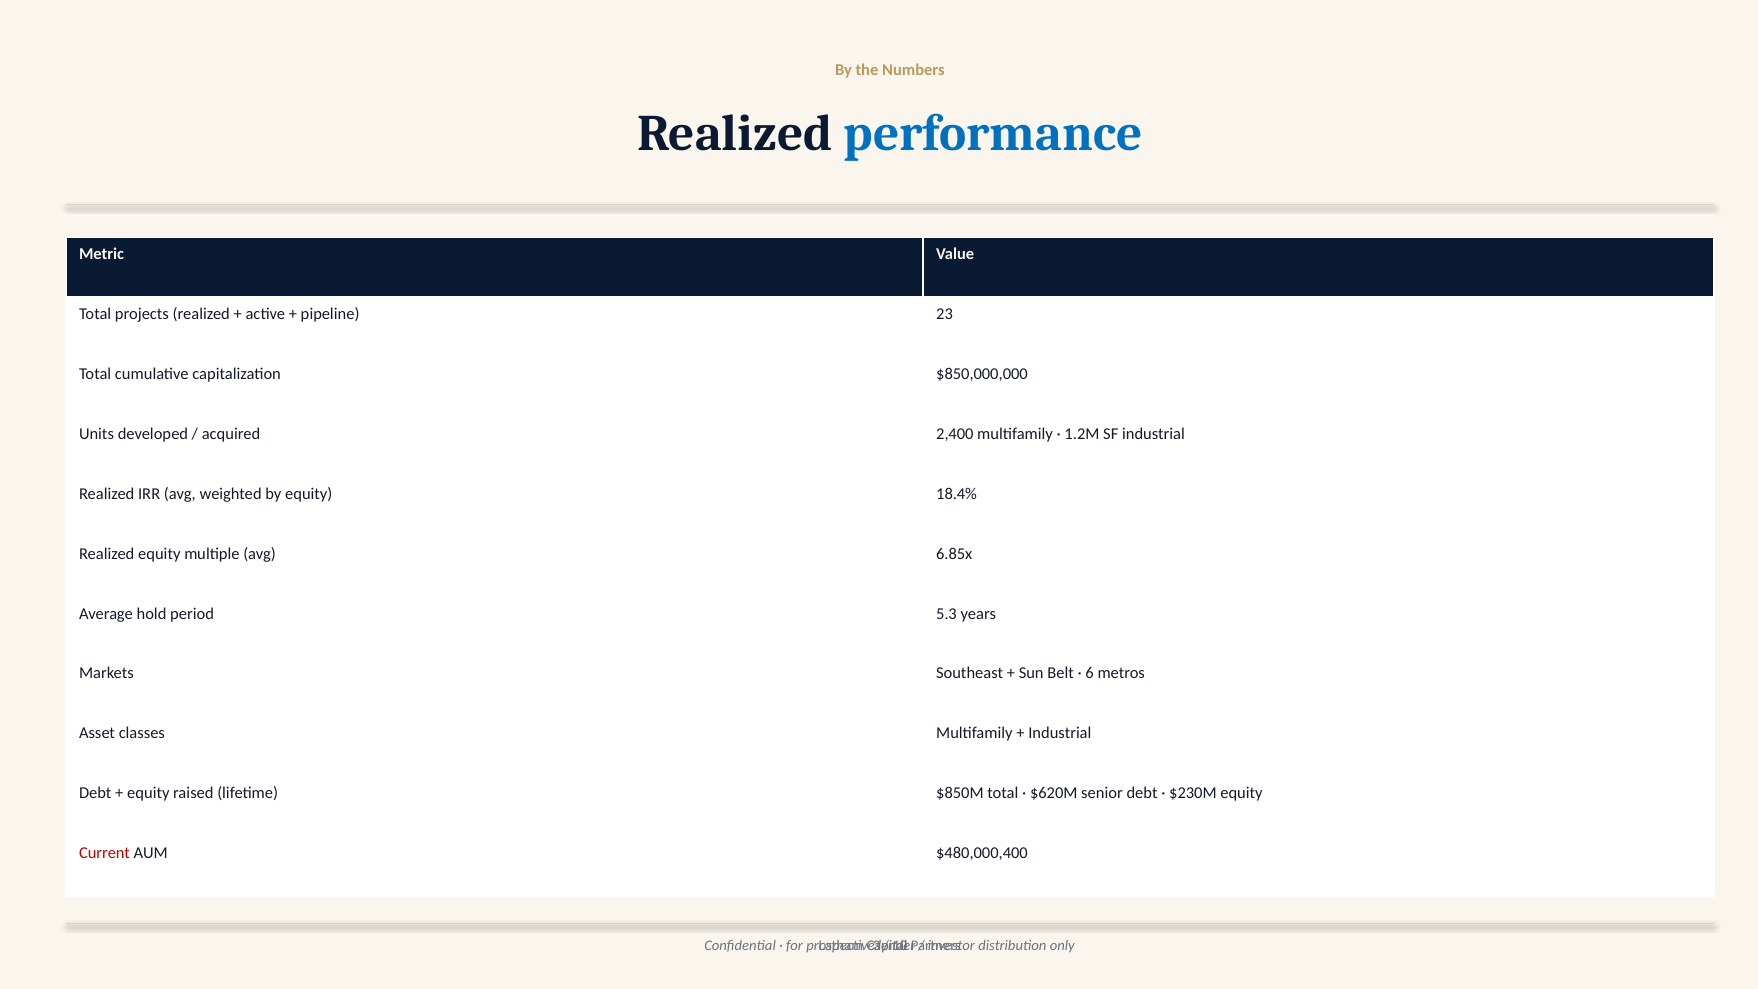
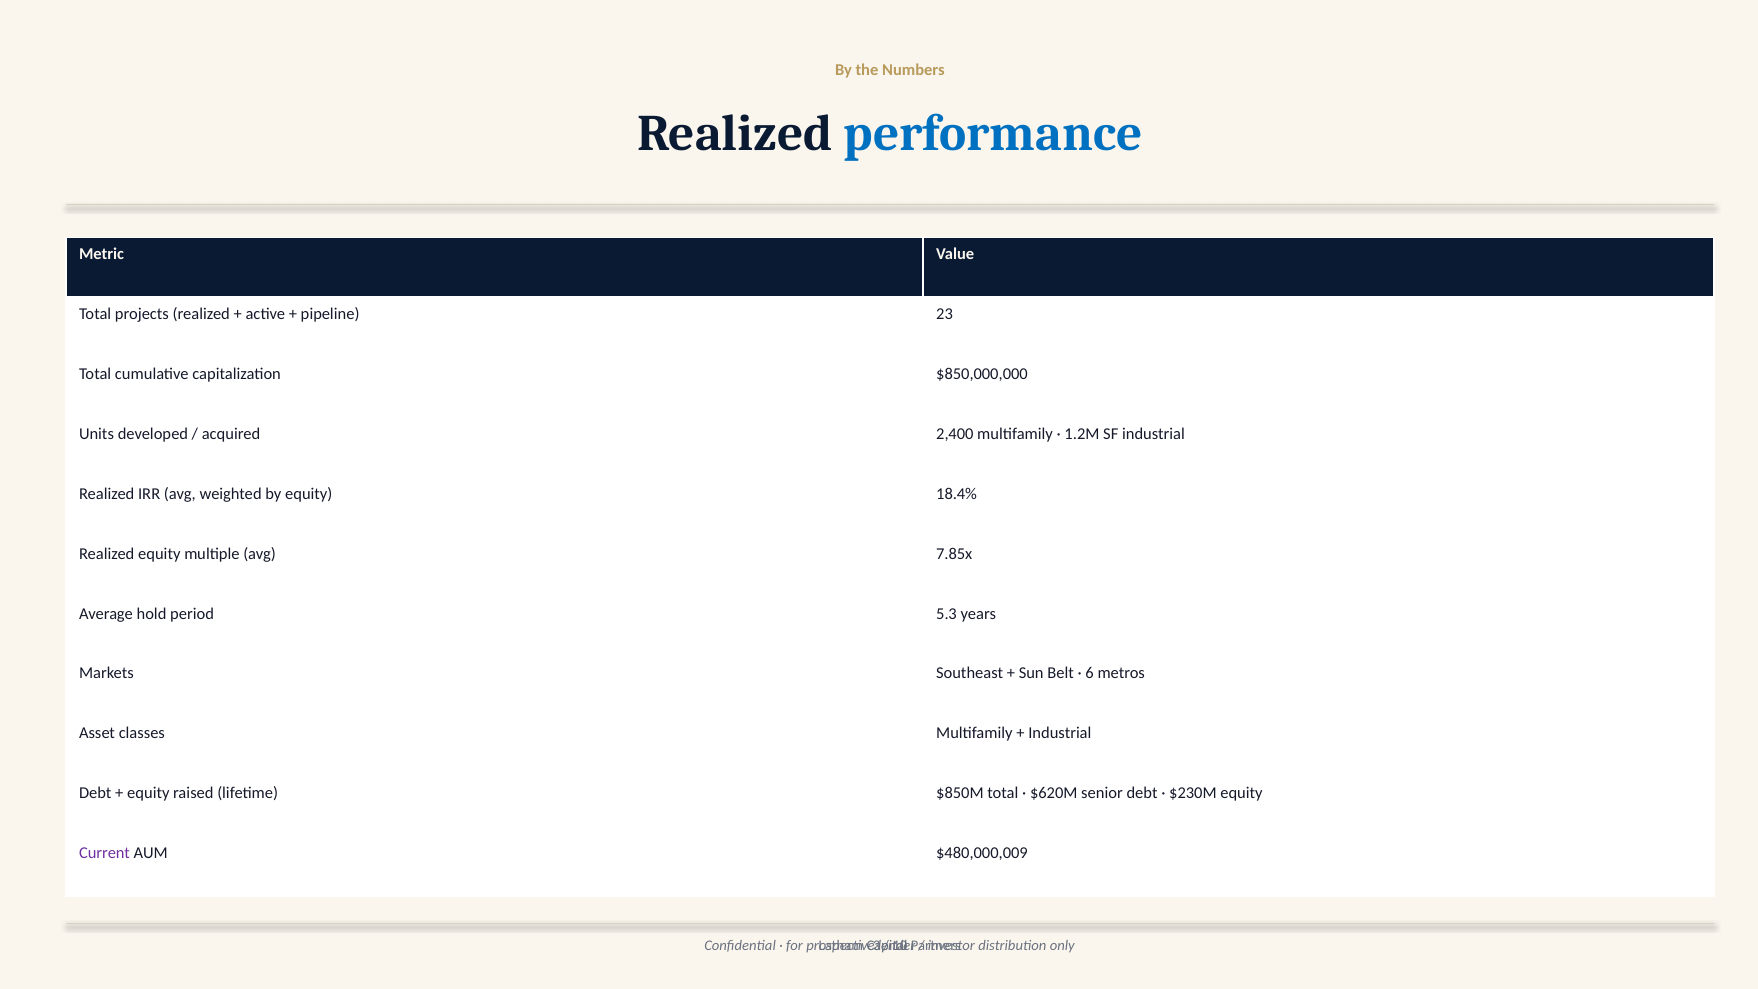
6.85x: 6.85x -> 7.85x
Current colour: red -> purple
$480,000,400: $480,000,400 -> $480,000,009
